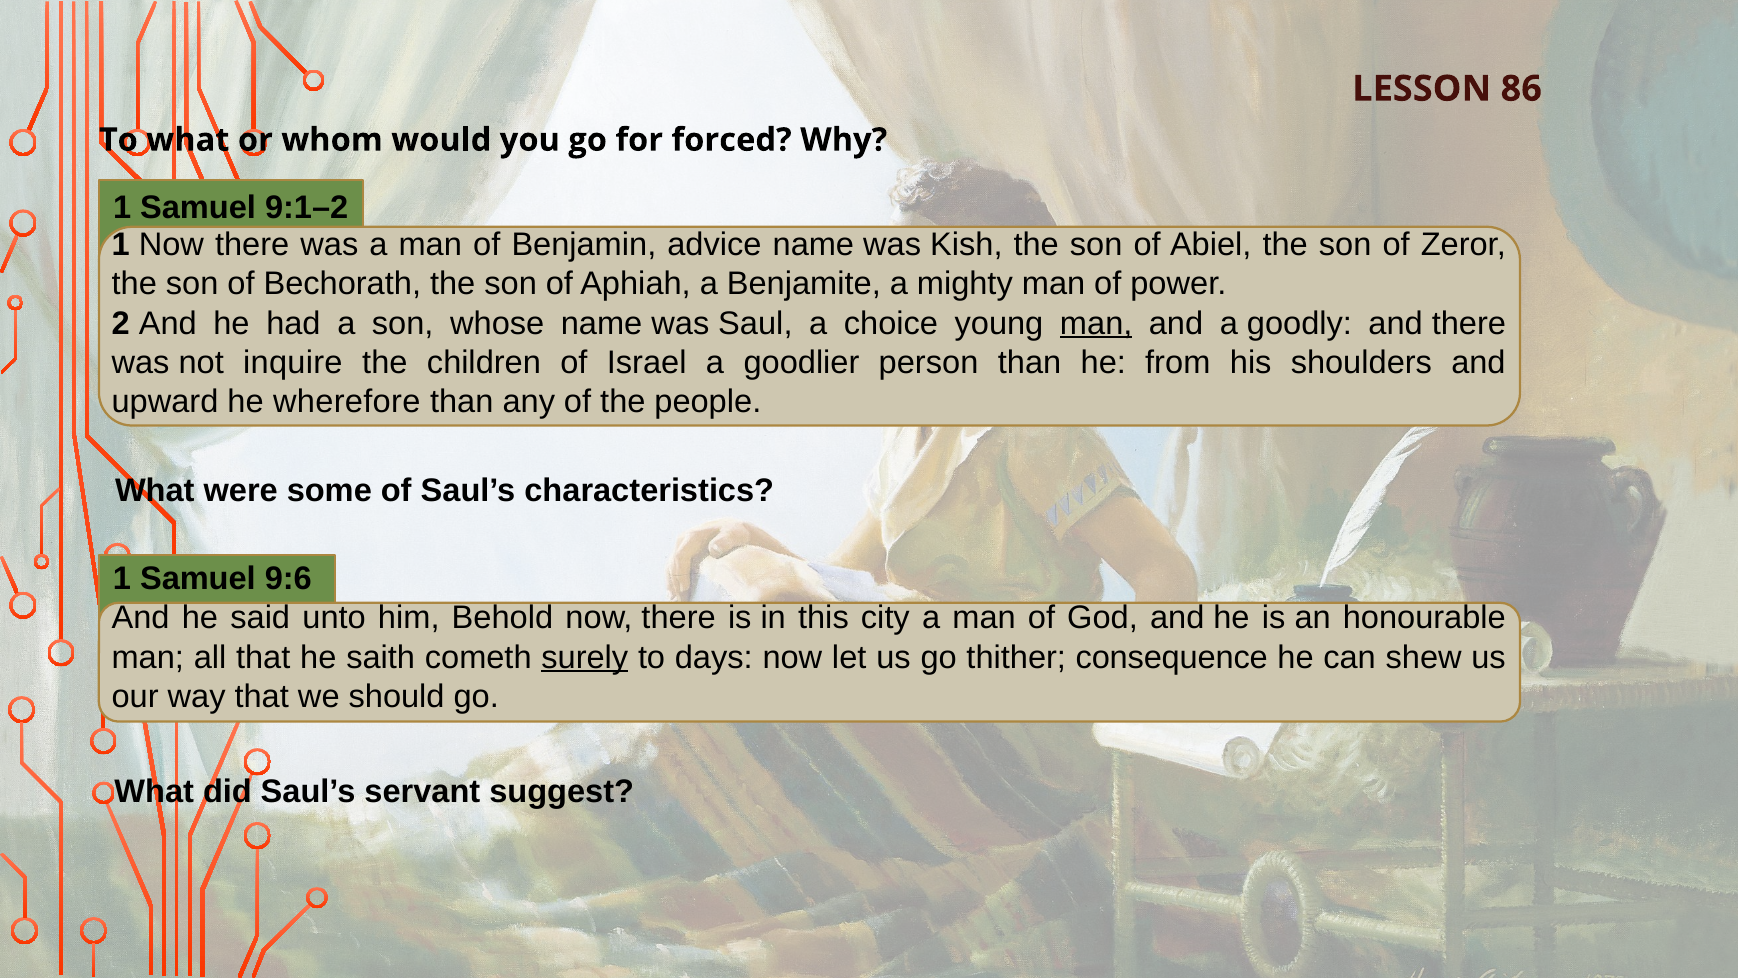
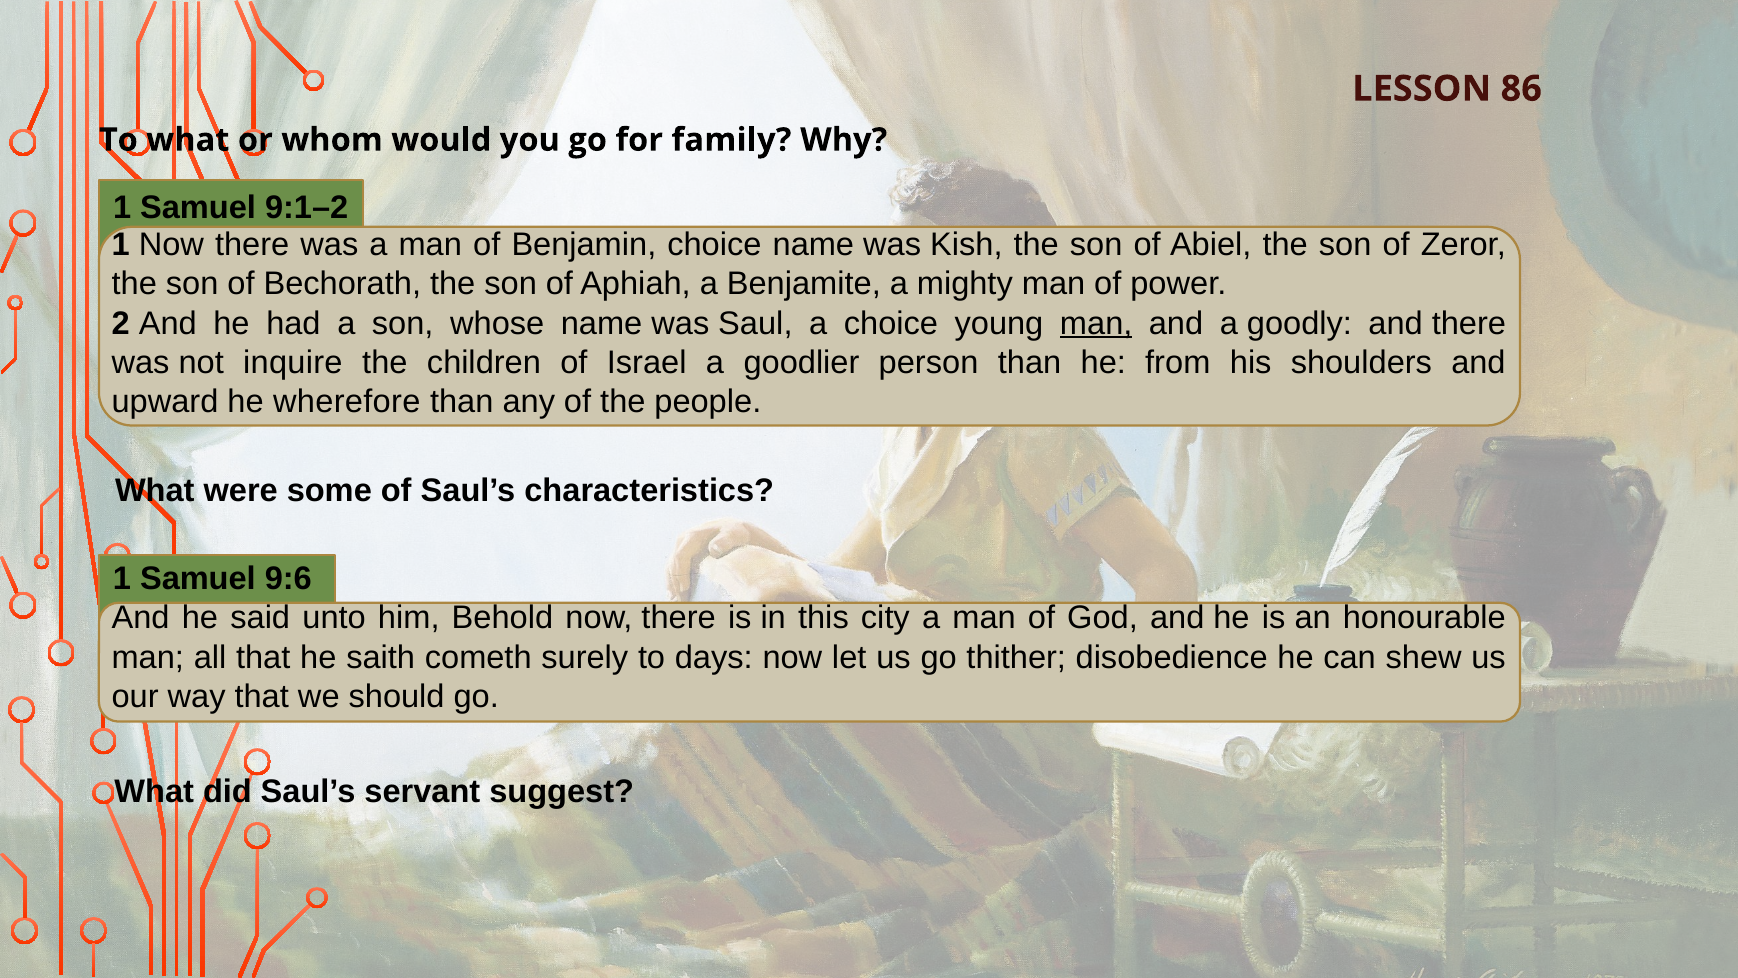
forced: forced -> family
Benjamin advice: advice -> choice
surely underline: present -> none
consequence: consequence -> disobedience
